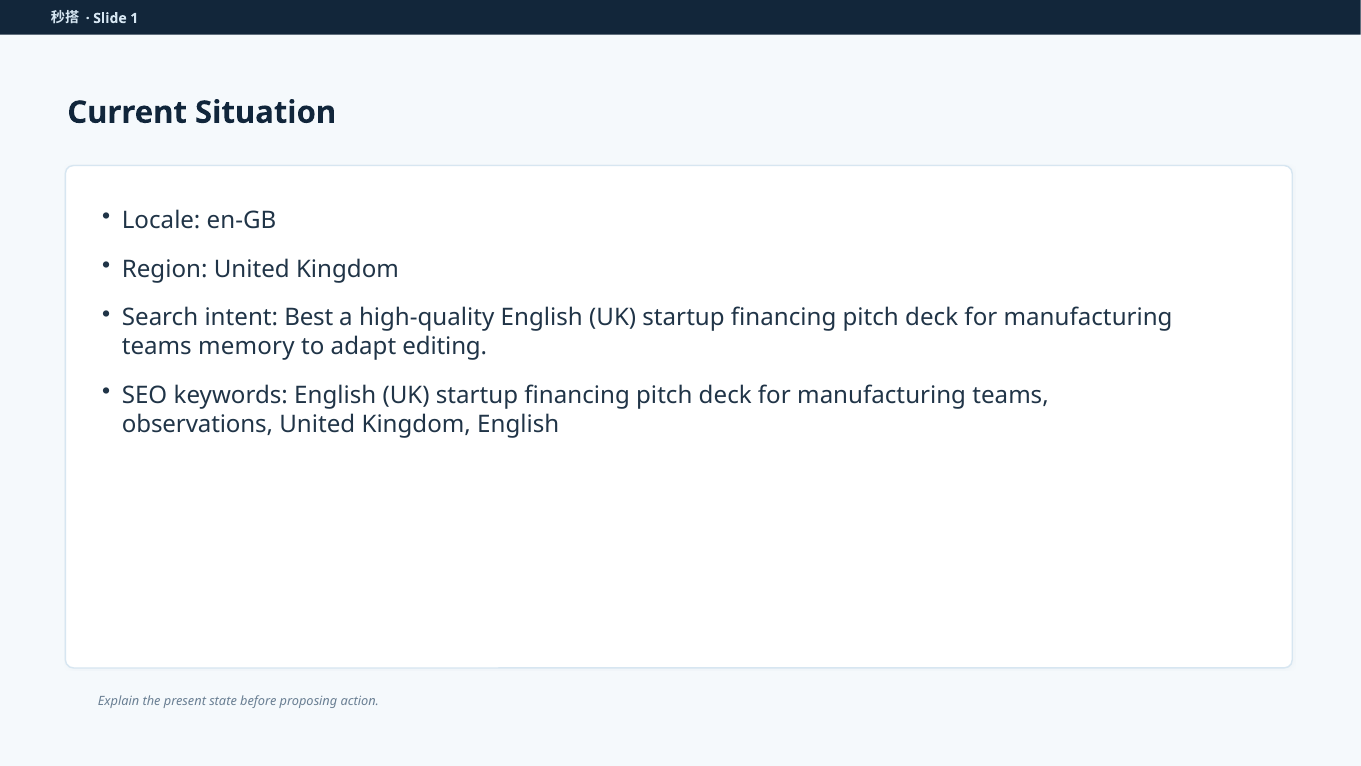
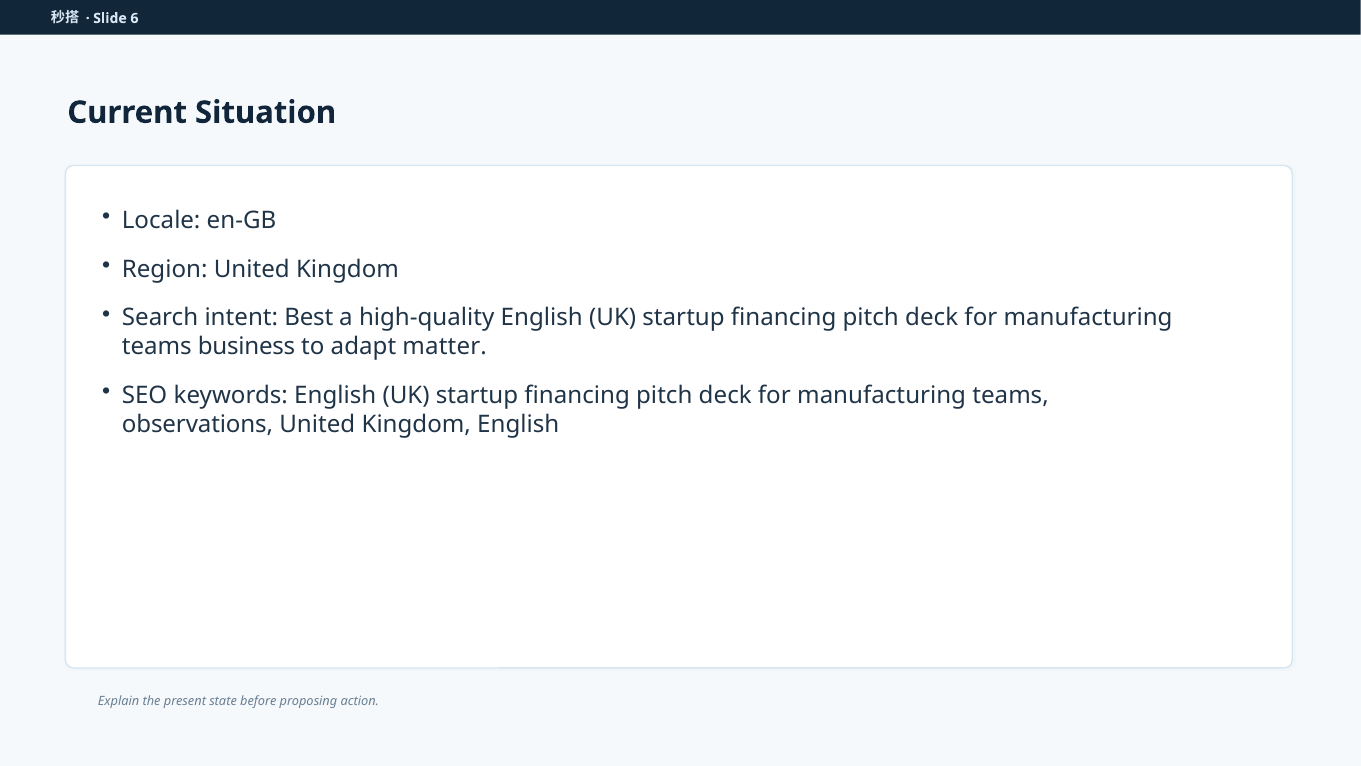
1: 1 -> 6
memory: memory -> business
editing: editing -> matter
